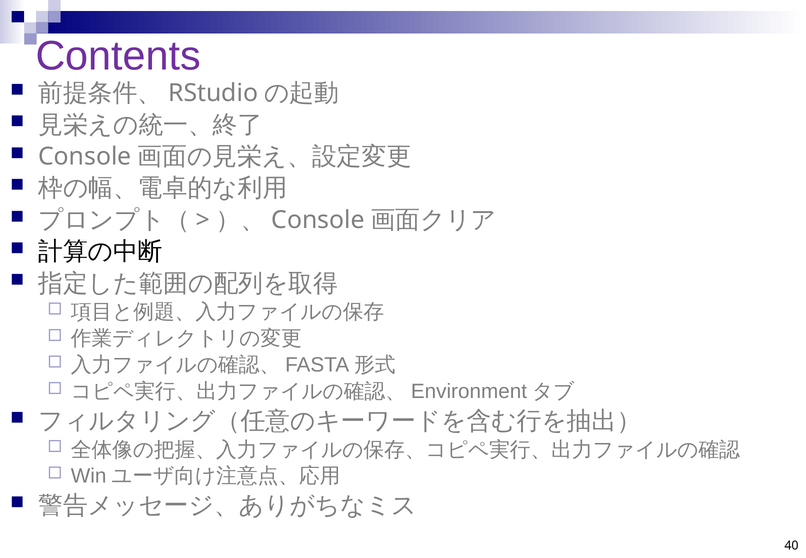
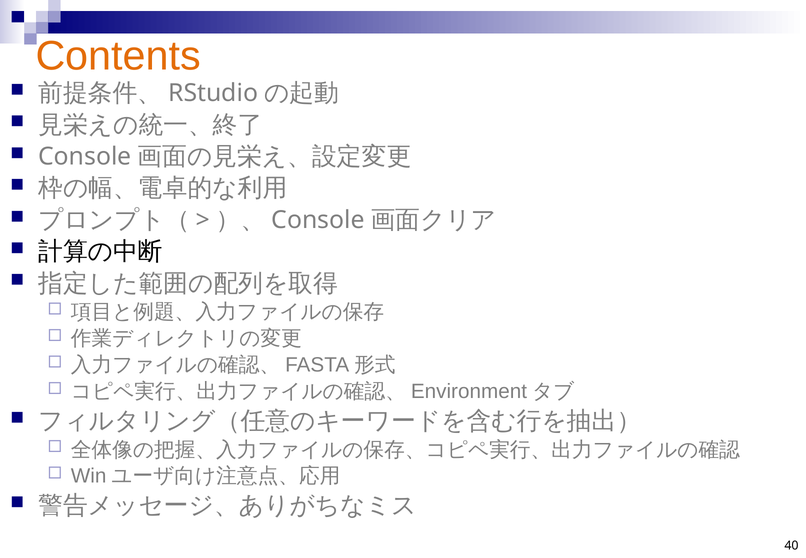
Contents colour: purple -> orange
